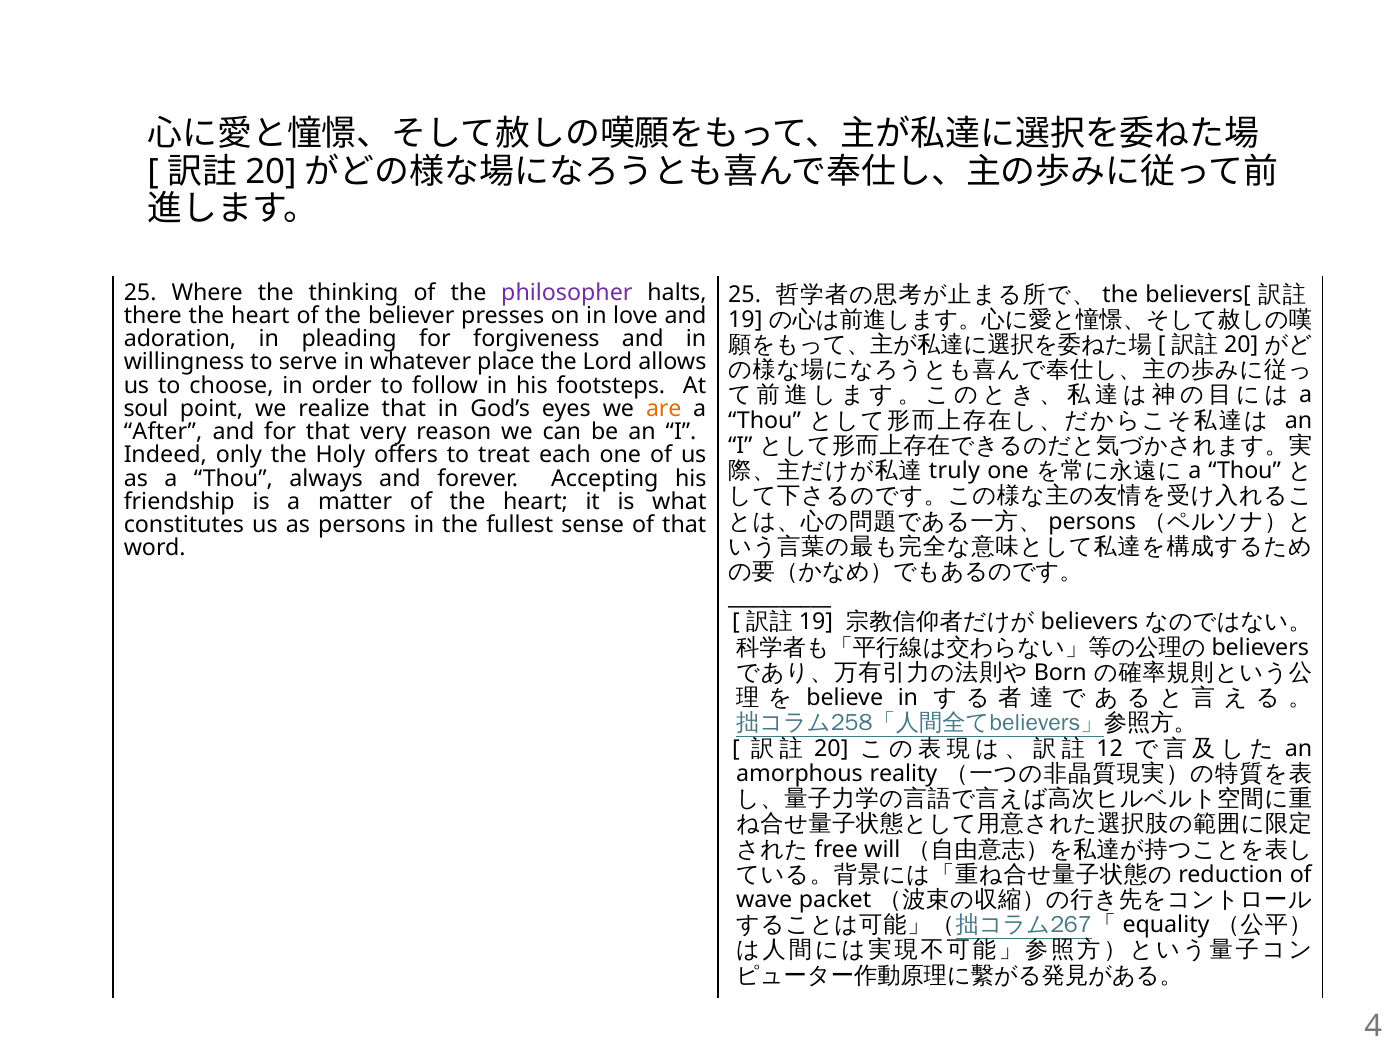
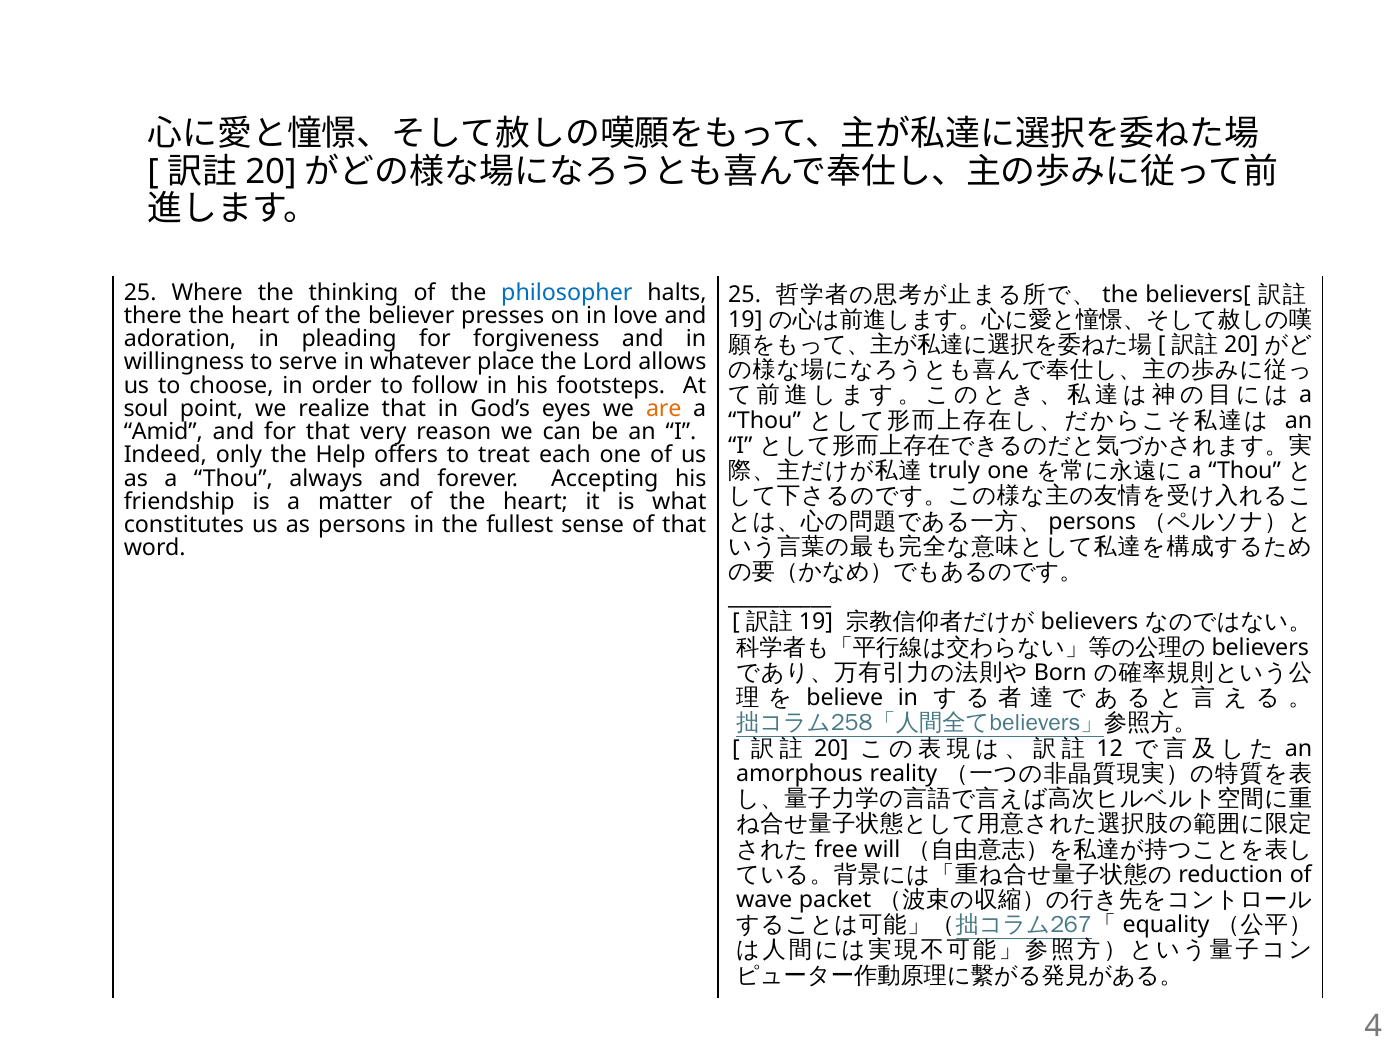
philosopher colour: purple -> blue
After: After -> Amid
Holy: Holy -> Help
